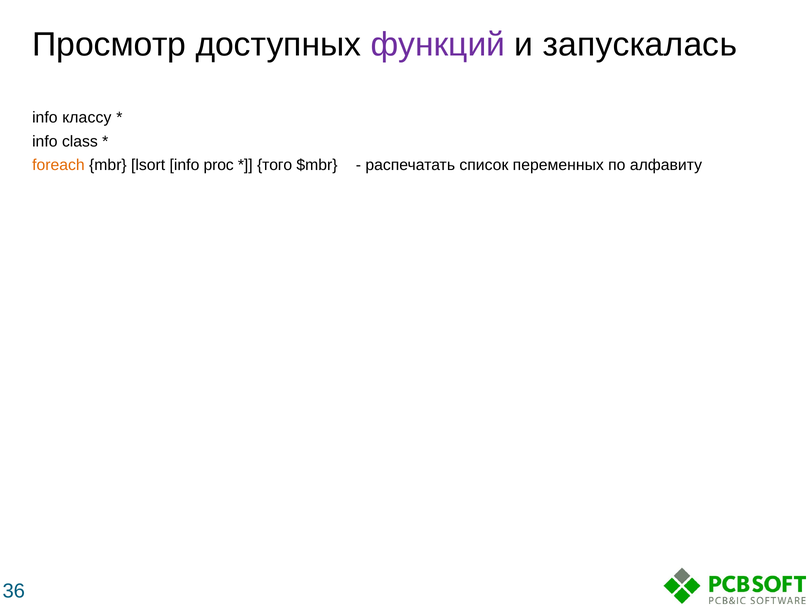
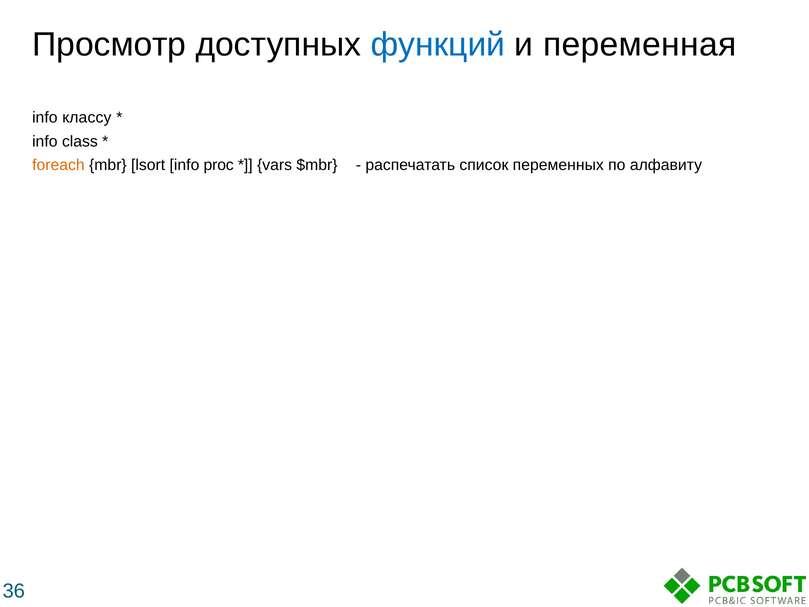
функций colour: purple -> blue
запускалась: запускалась -> переменная
того: того -> vars
